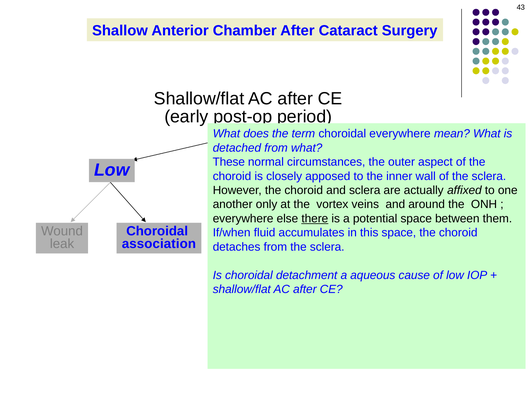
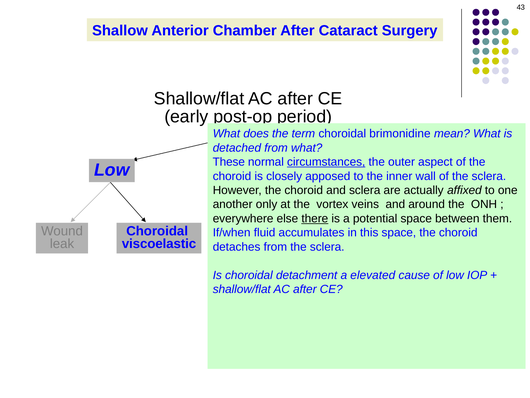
choroidal everywhere: everywhere -> brimonidine
circumstances underline: none -> present
association: association -> viscoelastic
aqueous: aqueous -> elevated
